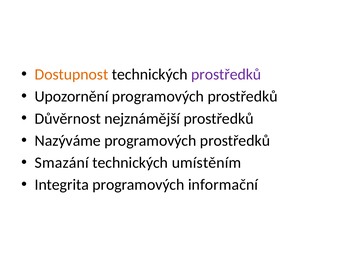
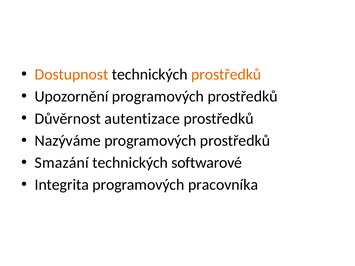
prostředků at (226, 74) colour: purple -> orange
nejznámější: nejznámější -> autentizace
umístěním: umístěním -> softwarové
informační: informační -> pracovníka
